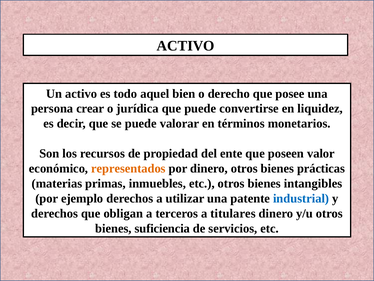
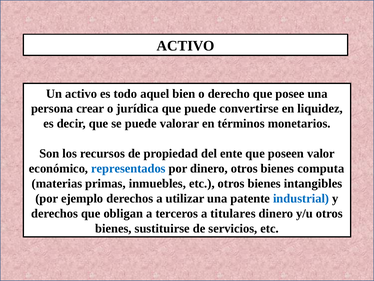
representados colour: orange -> blue
prácticas: prácticas -> computa
suficiencia: suficiencia -> sustituirse
